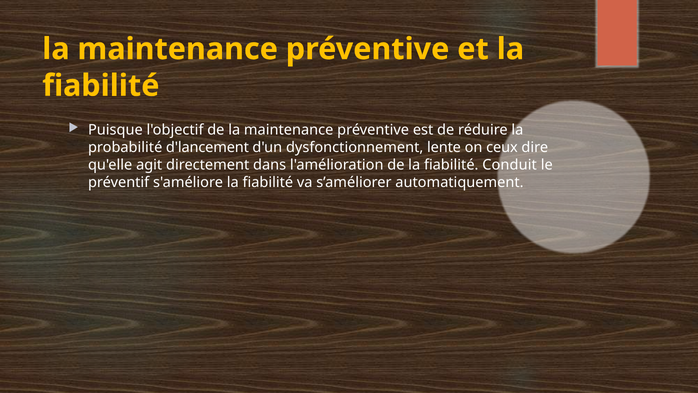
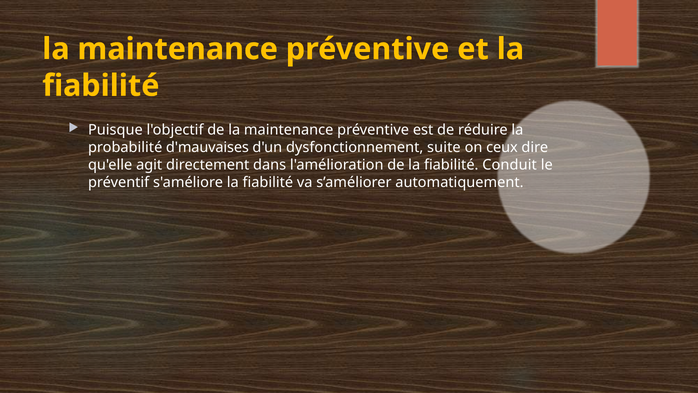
d'lancement: d'lancement -> d'mauvaises
lente: lente -> suite
